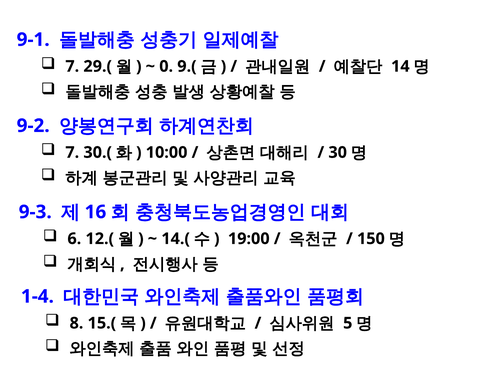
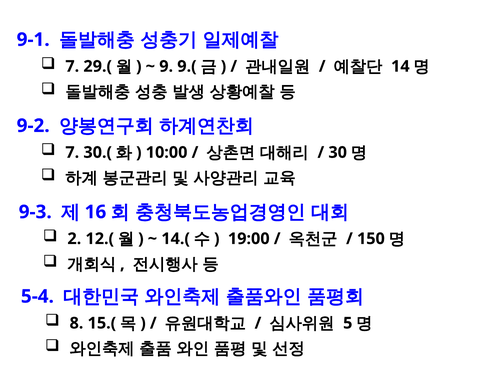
0: 0 -> 9
6: 6 -> 2
1-4: 1-4 -> 5-4
